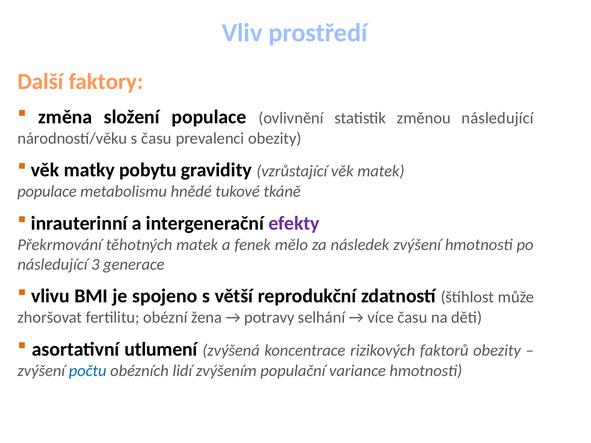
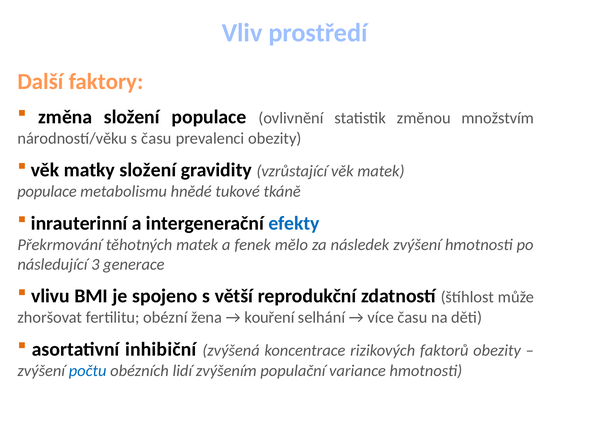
změnou následující: následující -> množstvím
matky pobytu: pobytu -> složení
efekty colour: purple -> blue
potravy: potravy -> kouření
utlumení: utlumení -> inhibiční
